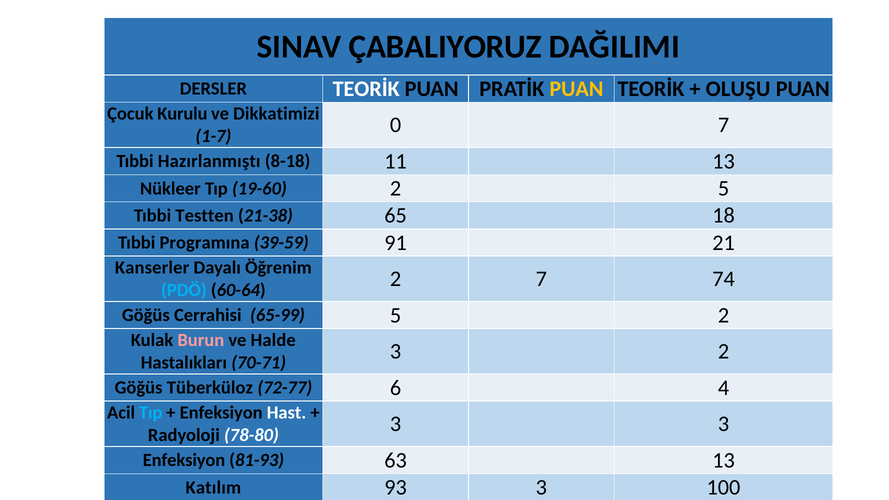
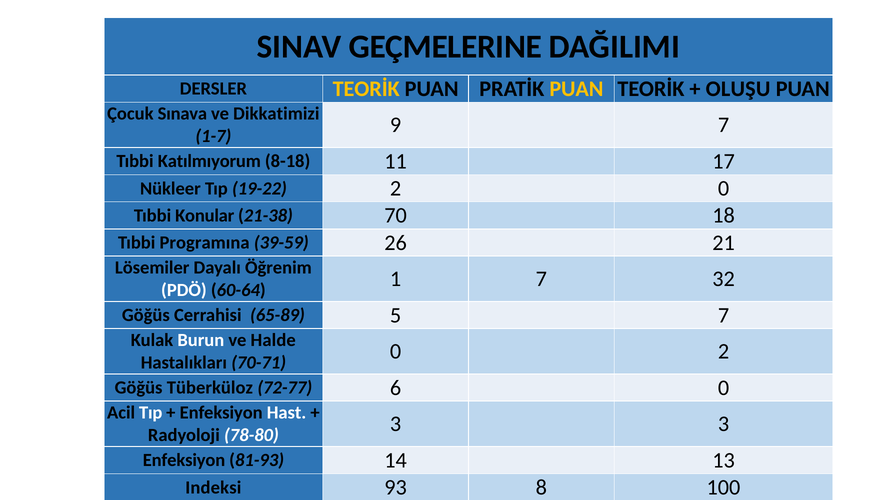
ÇABALIYORUZ: ÇABALIYORUZ -> GEÇMELERINE
TEORİK at (366, 89) colour: white -> yellow
Kurulu: Kurulu -> Sınava
0: 0 -> 9
Hazırlanmıştı: Hazırlanmıştı -> Katılmıyorum
11 13: 13 -> 17
19-60: 19-60 -> 19-22
2 5: 5 -> 0
Testten: Testten -> Konular
65: 65 -> 70
91: 91 -> 26
Kanserler: Kanserler -> Lösemiler
PDÖ colour: light blue -> white
60-64 2: 2 -> 1
74: 74 -> 32
65-99: 65-99 -> 65-89
5 2: 2 -> 7
Burun colour: pink -> white
70-71 3: 3 -> 0
6 4: 4 -> 0
Tıp at (151, 413) colour: light blue -> white
63: 63 -> 14
Katılım: Katılım -> Indeksi
93 3: 3 -> 8
